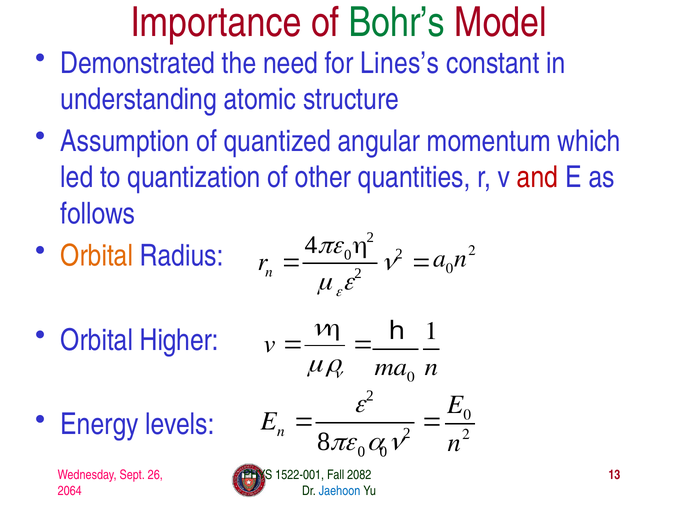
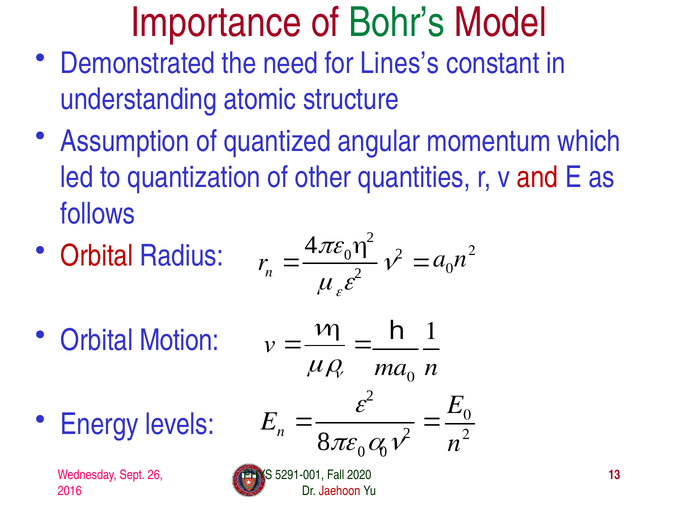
Orbital at (97, 256) colour: orange -> red
Higher: Higher -> Motion
1522-001: 1522-001 -> 5291-001
2082: 2082 -> 2020
2064: 2064 -> 2016
Jaehoon colour: blue -> red
